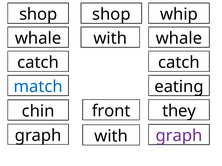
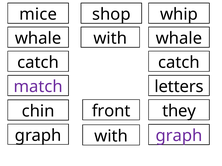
shop at (38, 14): shop -> mice
match colour: blue -> purple
eating: eating -> letters
